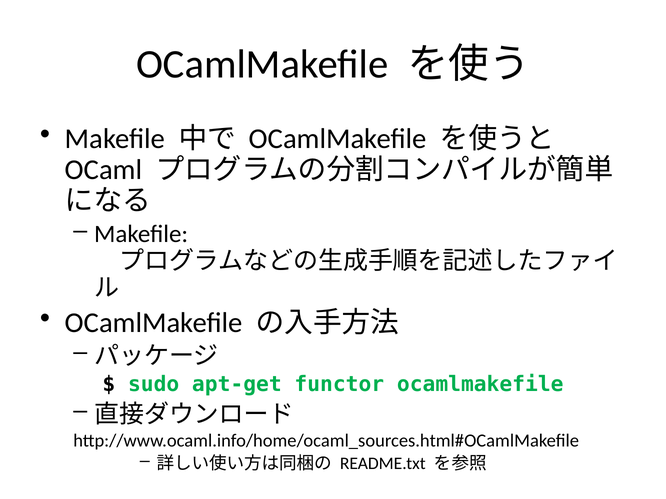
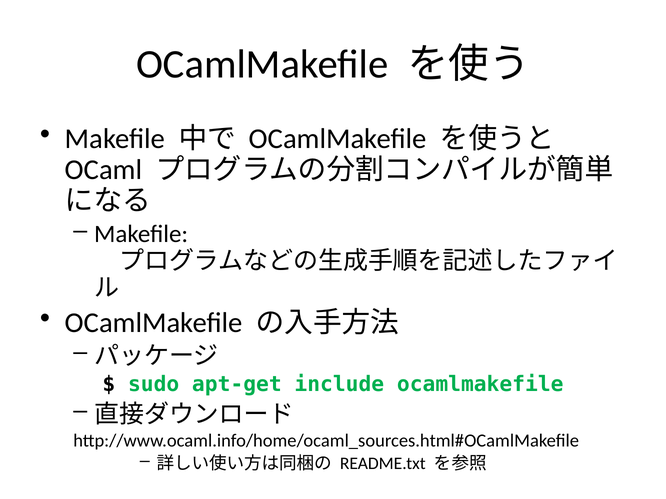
functor: functor -> include
